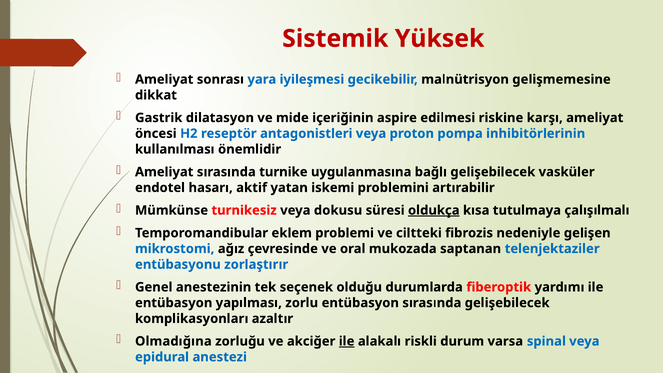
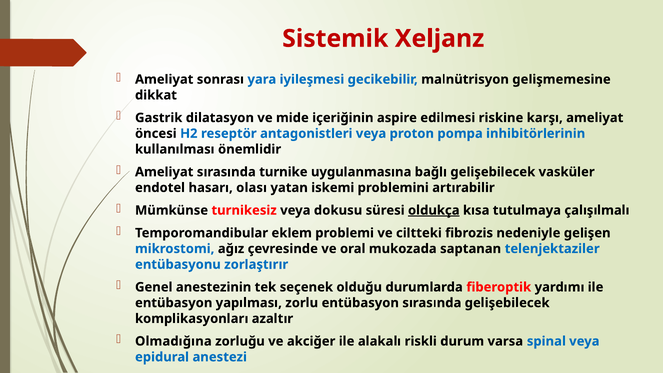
Yüksek: Yüksek -> Xeljanz
aktif: aktif -> olası
ile at (347, 341) underline: present -> none
